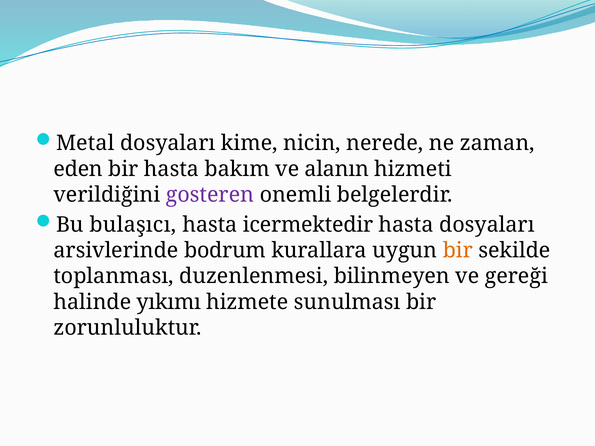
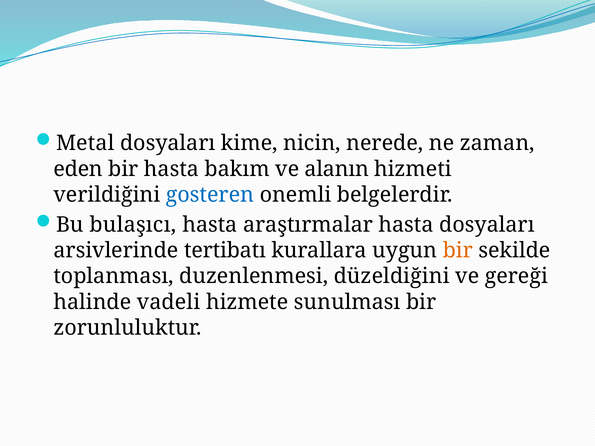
gosteren colour: purple -> blue
icermektedir: icermektedir -> araştırmalar
bodrum: bodrum -> tertibatı
bilinmeyen: bilinmeyen -> düzeldiğini
yıkımı: yıkımı -> vadeli
